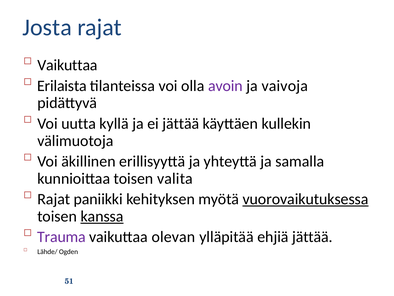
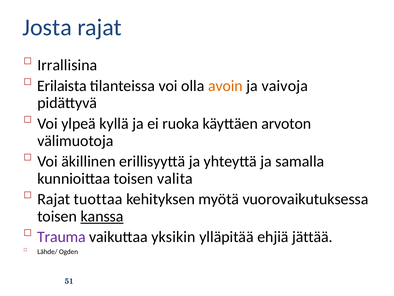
Vaikuttaa at (67, 65): Vaikuttaa -> Irrallisina
avoin colour: purple -> orange
uutta: uutta -> ylpeä
ei jättää: jättää -> ruoka
kullekin: kullekin -> arvoton
paniikki: paniikki -> tuottaa
vuorovaikutuksessa underline: present -> none
olevan: olevan -> yksikin
